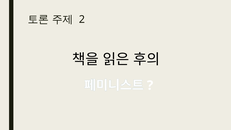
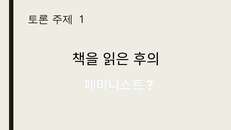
2: 2 -> 1
